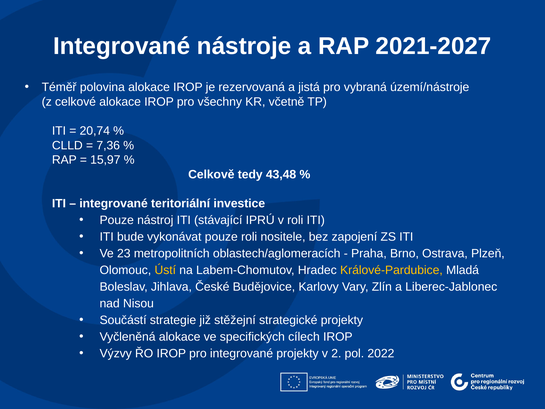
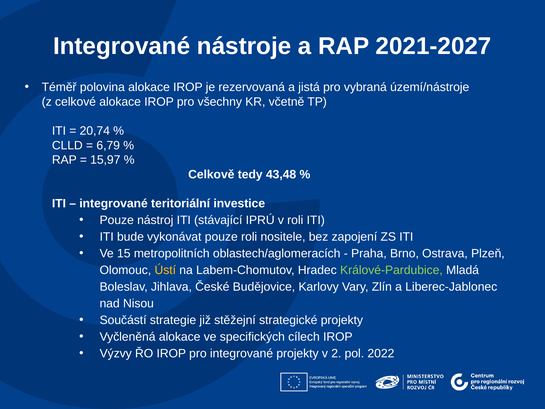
7,36: 7,36 -> 6,79
23: 23 -> 15
Králové-Pardubice colour: yellow -> light green
